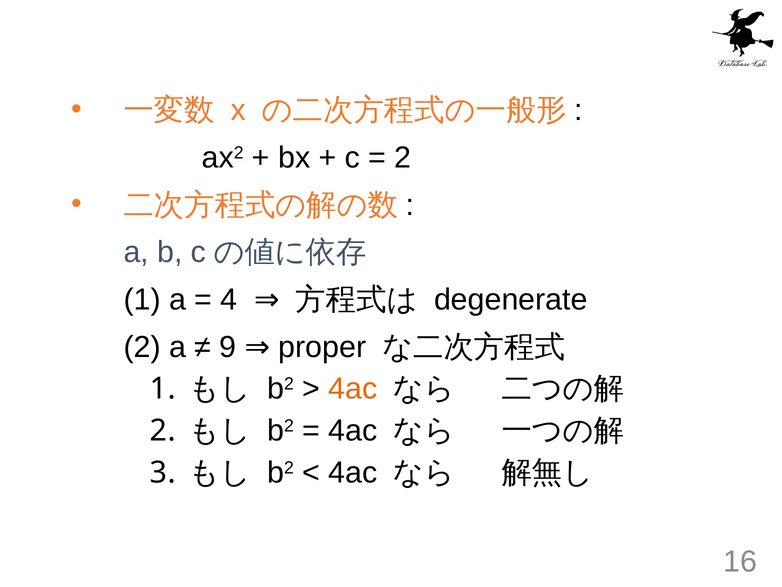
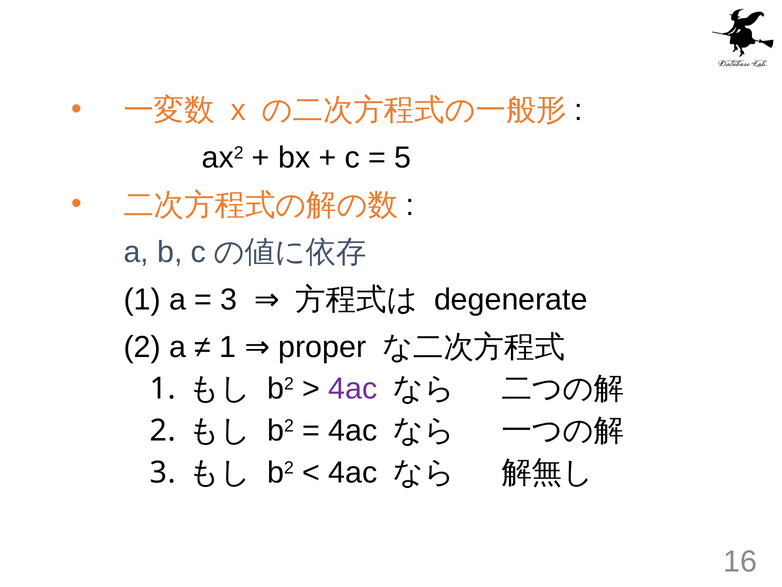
2 at (403, 158): 2 -> 5
4 at (229, 299): 4 -> 3
9 at (228, 347): 9 -> 1
4ac at (353, 389) colour: orange -> purple
